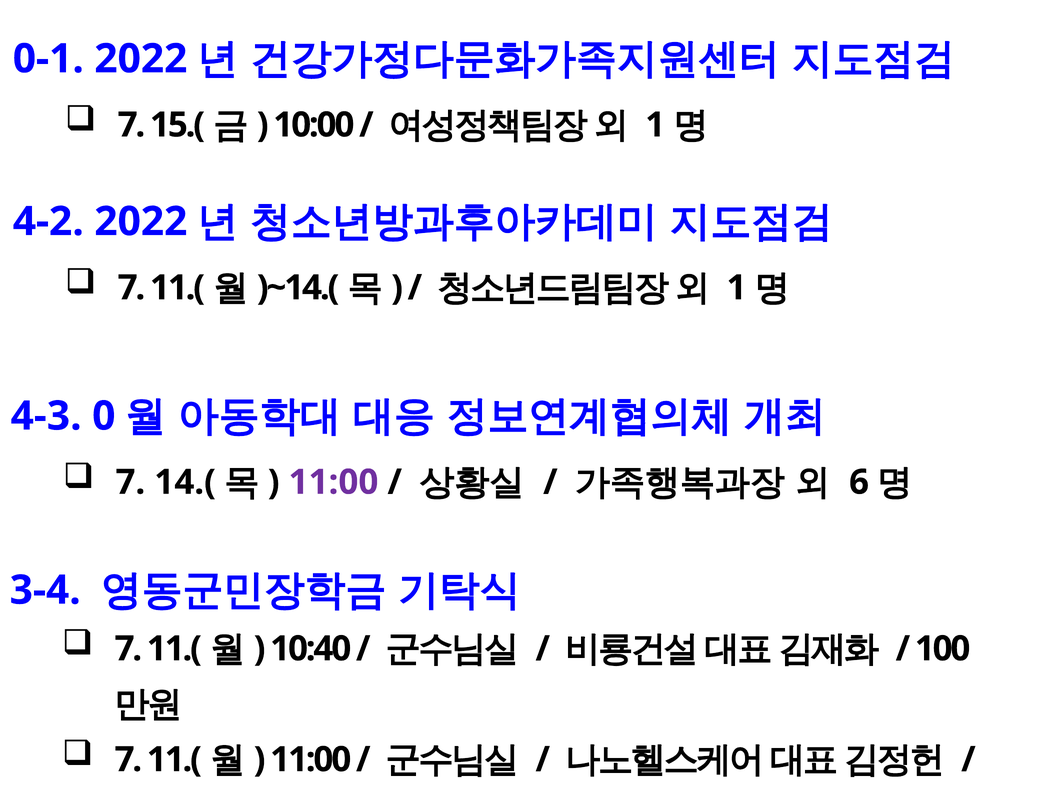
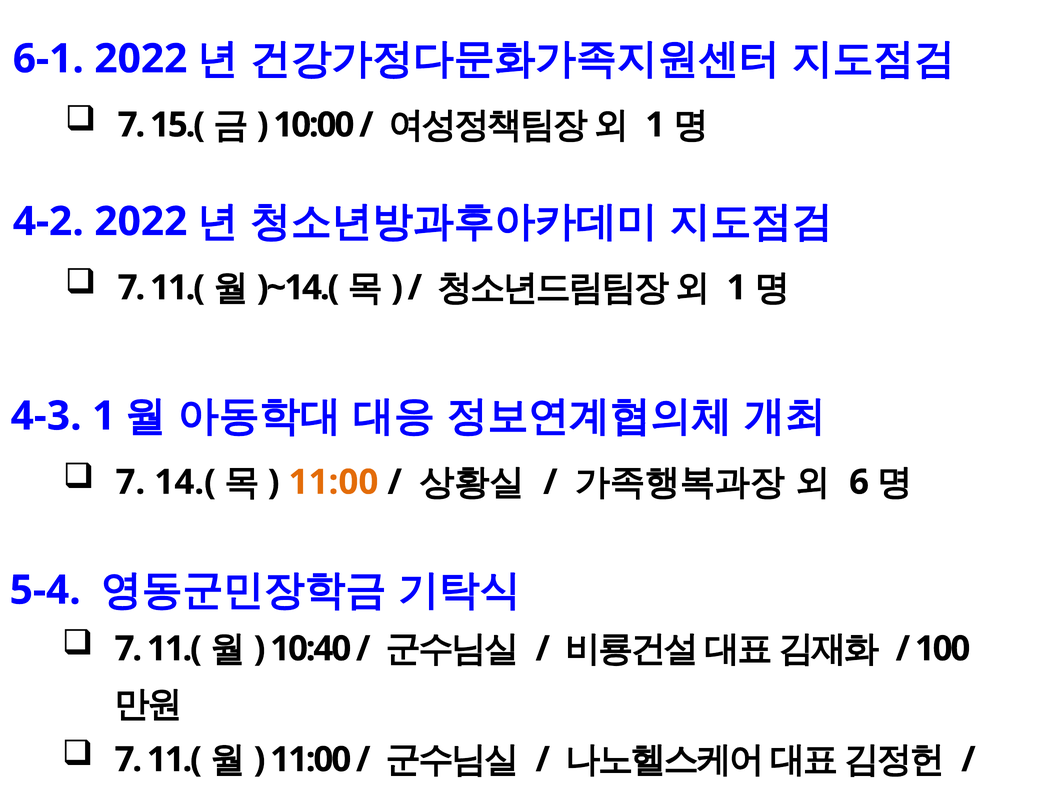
0-1: 0-1 -> 6-1
4-3 0: 0 -> 1
11:00 at (333, 482) colour: purple -> orange
3-4: 3-4 -> 5-4
